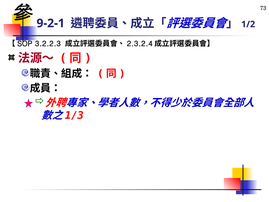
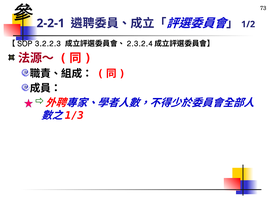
9-2-1: 9-2-1 -> 2-2-1
